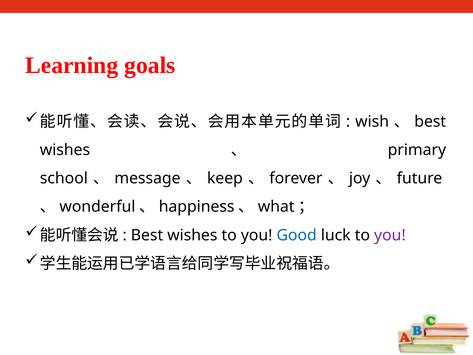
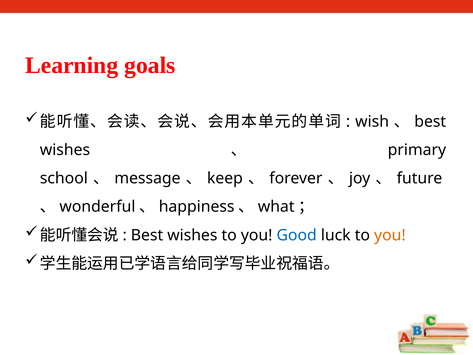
you at (390, 235) colour: purple -> orange
